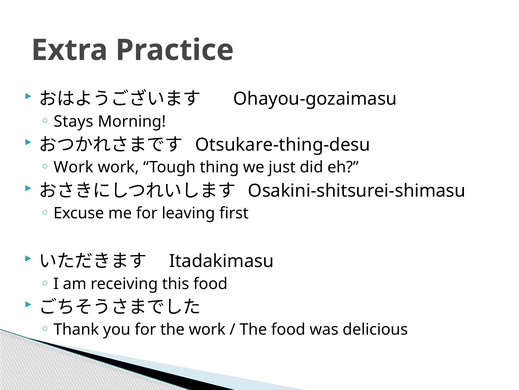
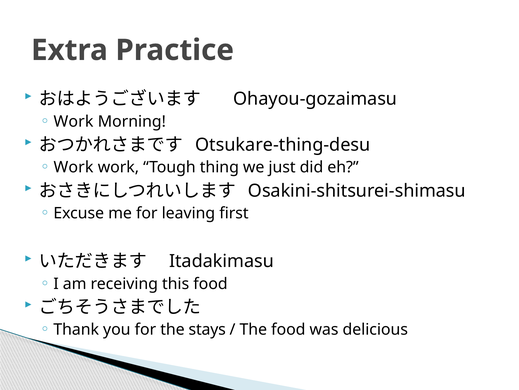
Stays at (73, 121): Stays -> Work
the work: work -> stays
